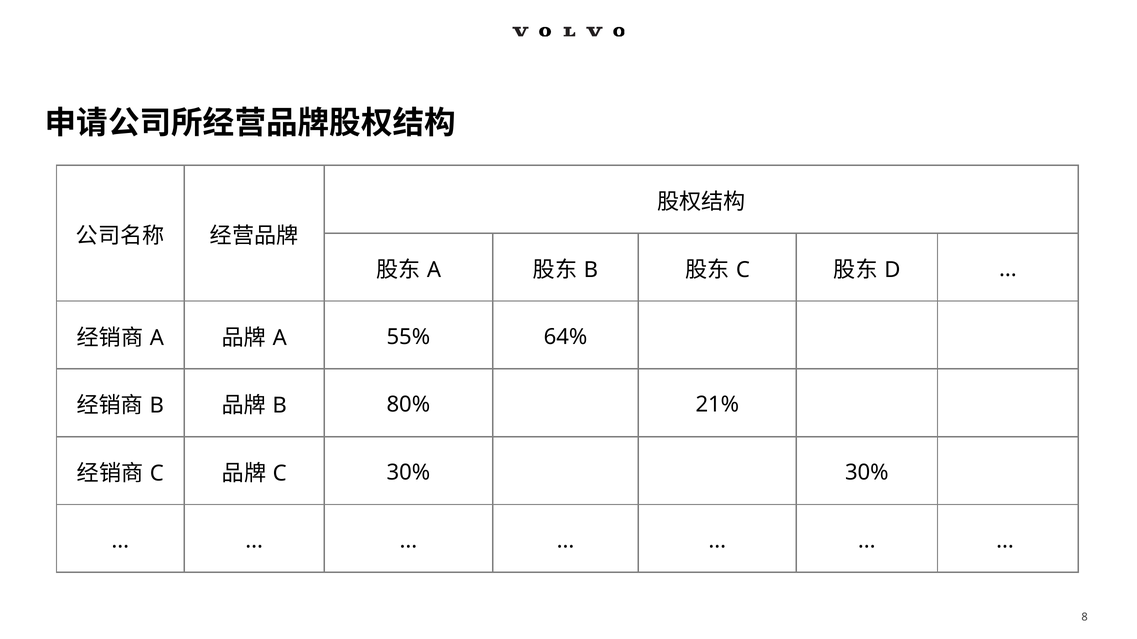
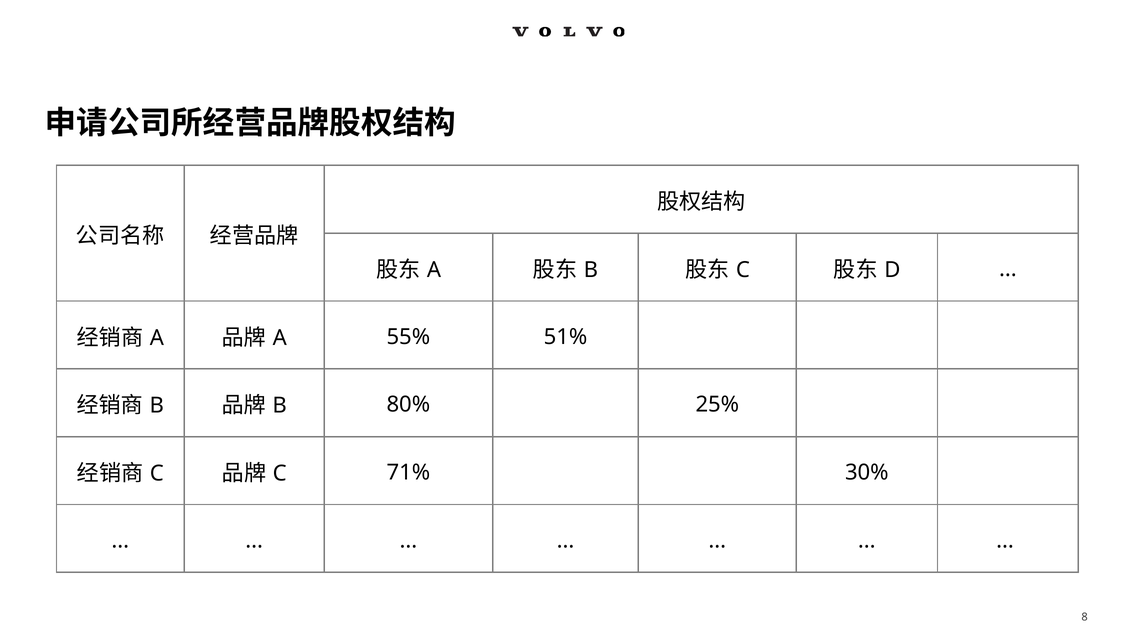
64%: 64% -> 51%
21%: 21% -> 25%
30% at (408, 473): 30% -> 71%
